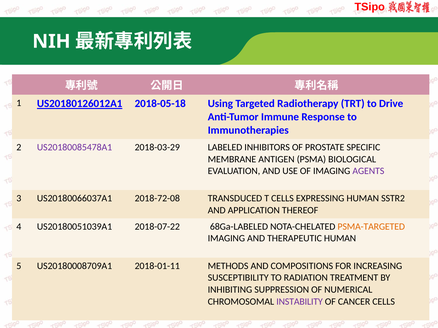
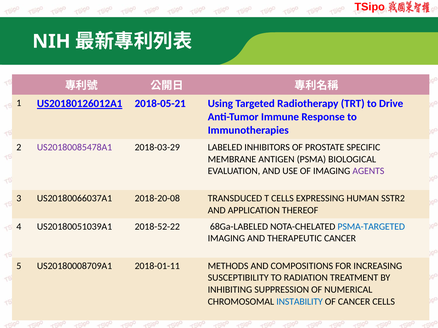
2018-05-18: 2018-05-18 -> 2018-05-21
2018-72-08: 2018-72-08 -> 2018-20-08
2018-07-22: 2018-07-22 -> 2018-52-22
PSMA-TARGETED colour: orange -> blue
THERAPEUTIC HUMAN: HUMAN -> CANCER
INSTABILITY colour: purple -> blue
